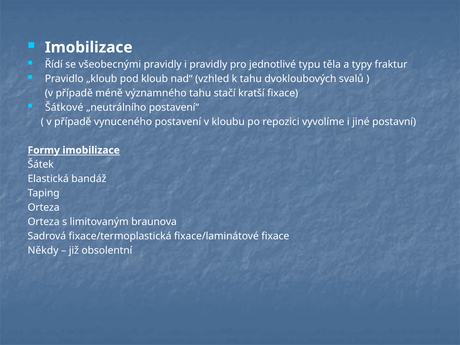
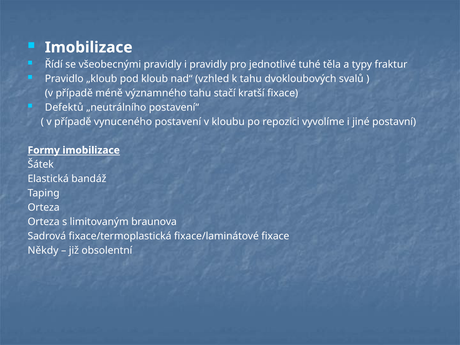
typu: typu -> tuhé
Šátkové: Šátkové -> Defektů
